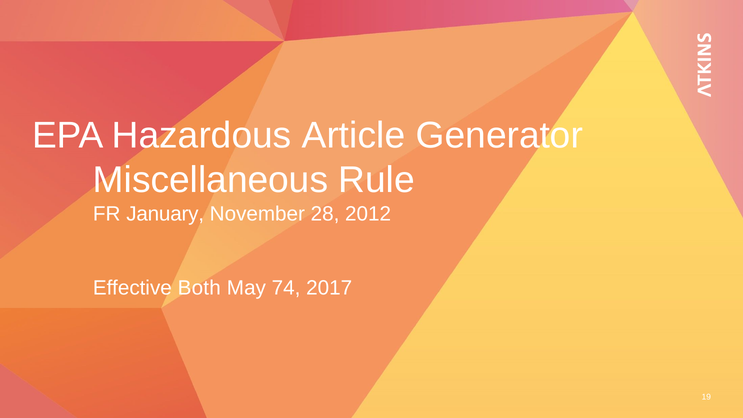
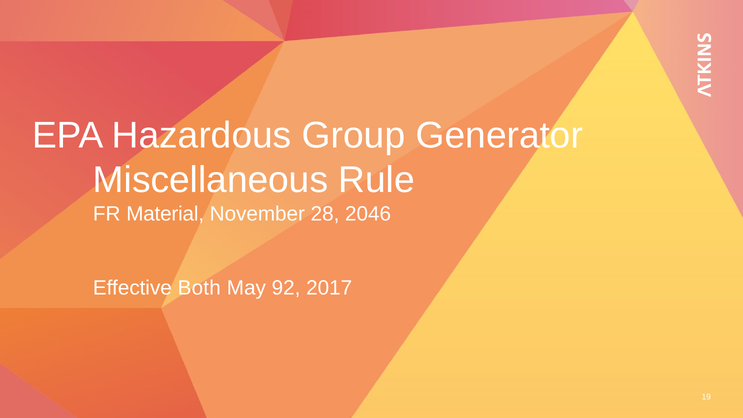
Article: Article -> Group
January: January -> Material
2012: 2012 -> 2046
74: 74 -> 92
